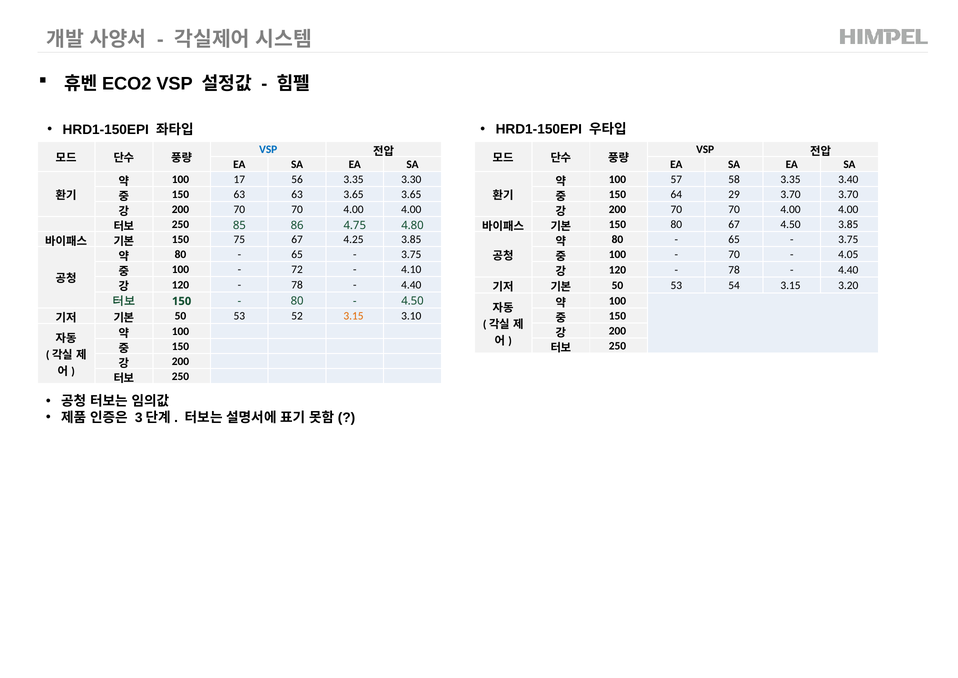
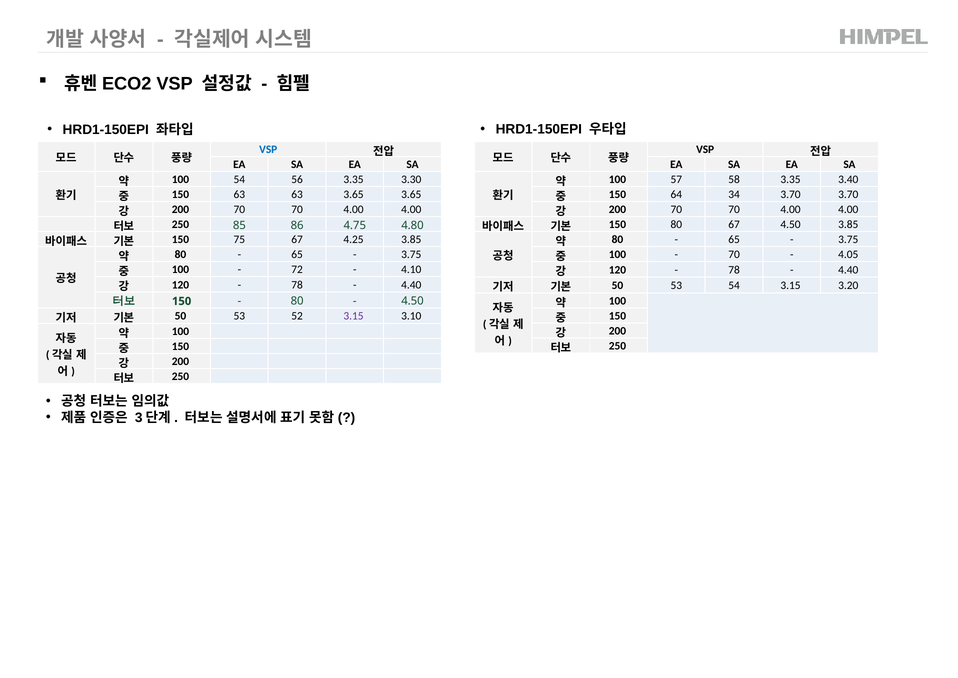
100 17: 17 -> 54
29: 29 -> 34
3.15 at (354, 316) colour: orange -> purple
